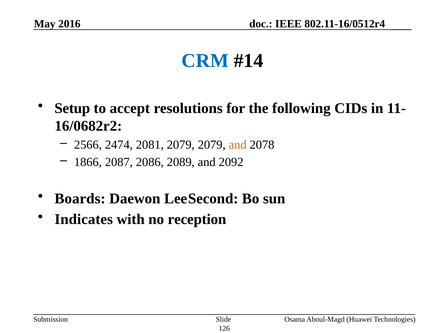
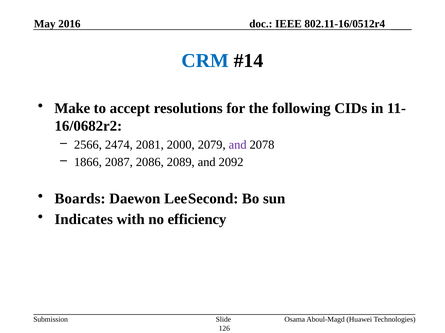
Setup: Setup -> Make
2081 2079: 2079 -> 2000
and at (238, 145) colour: orange -> purple
reception: reception -> efficiency
